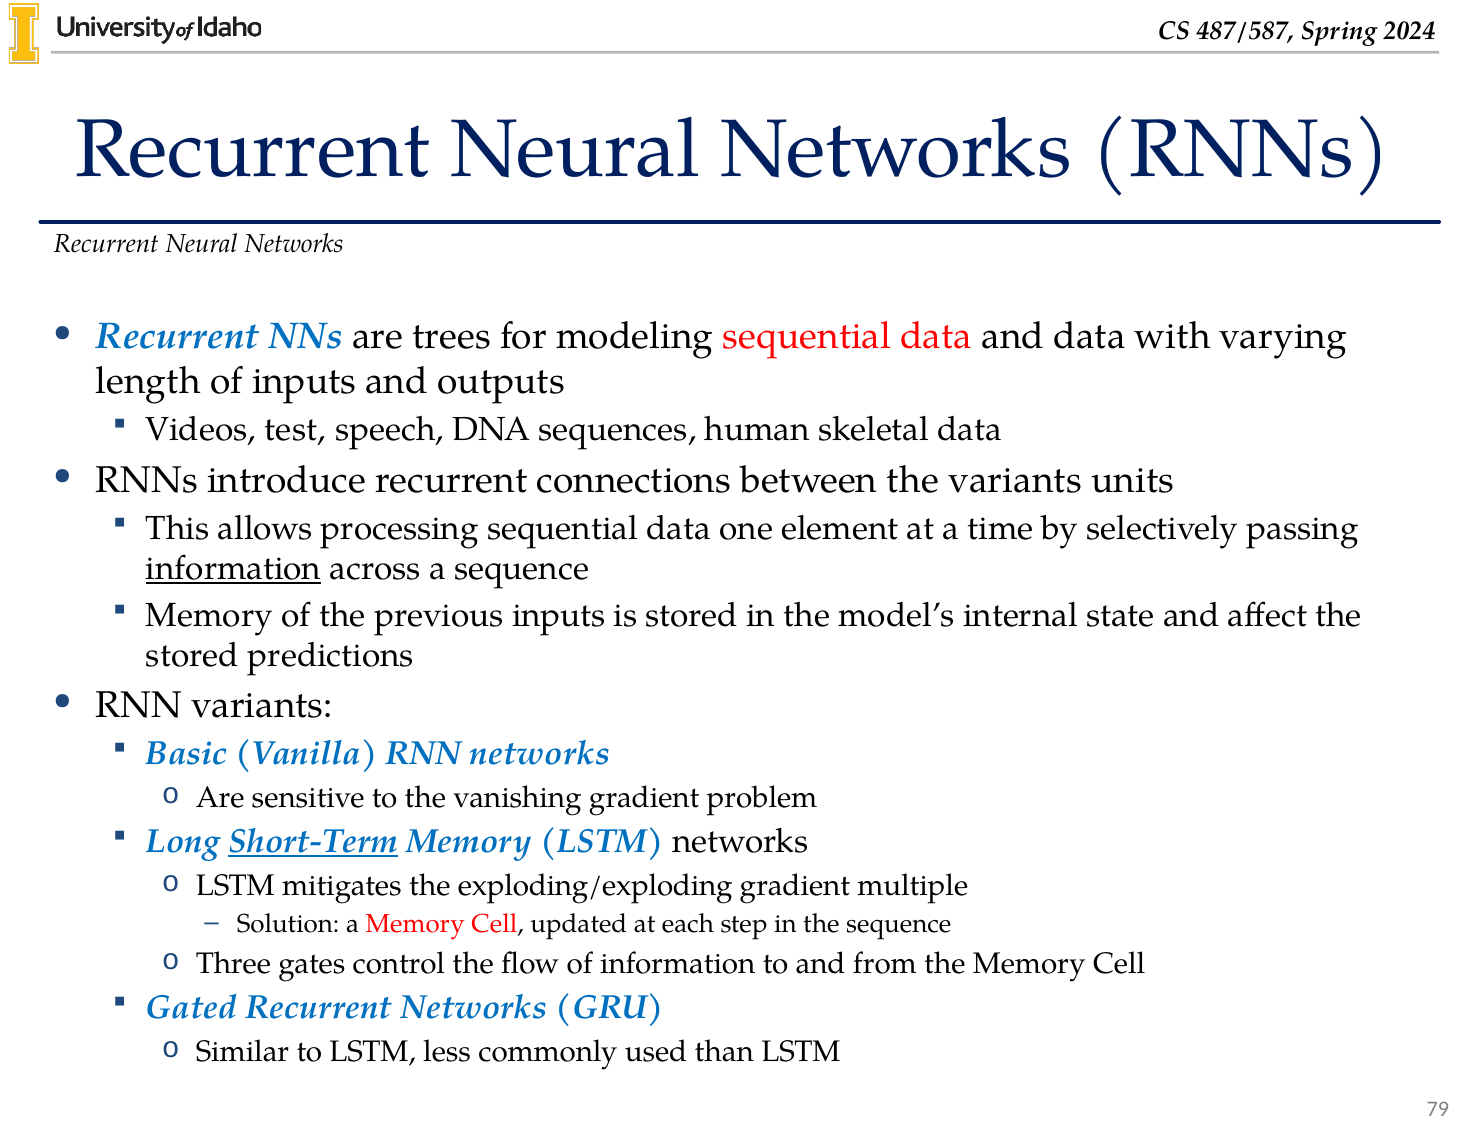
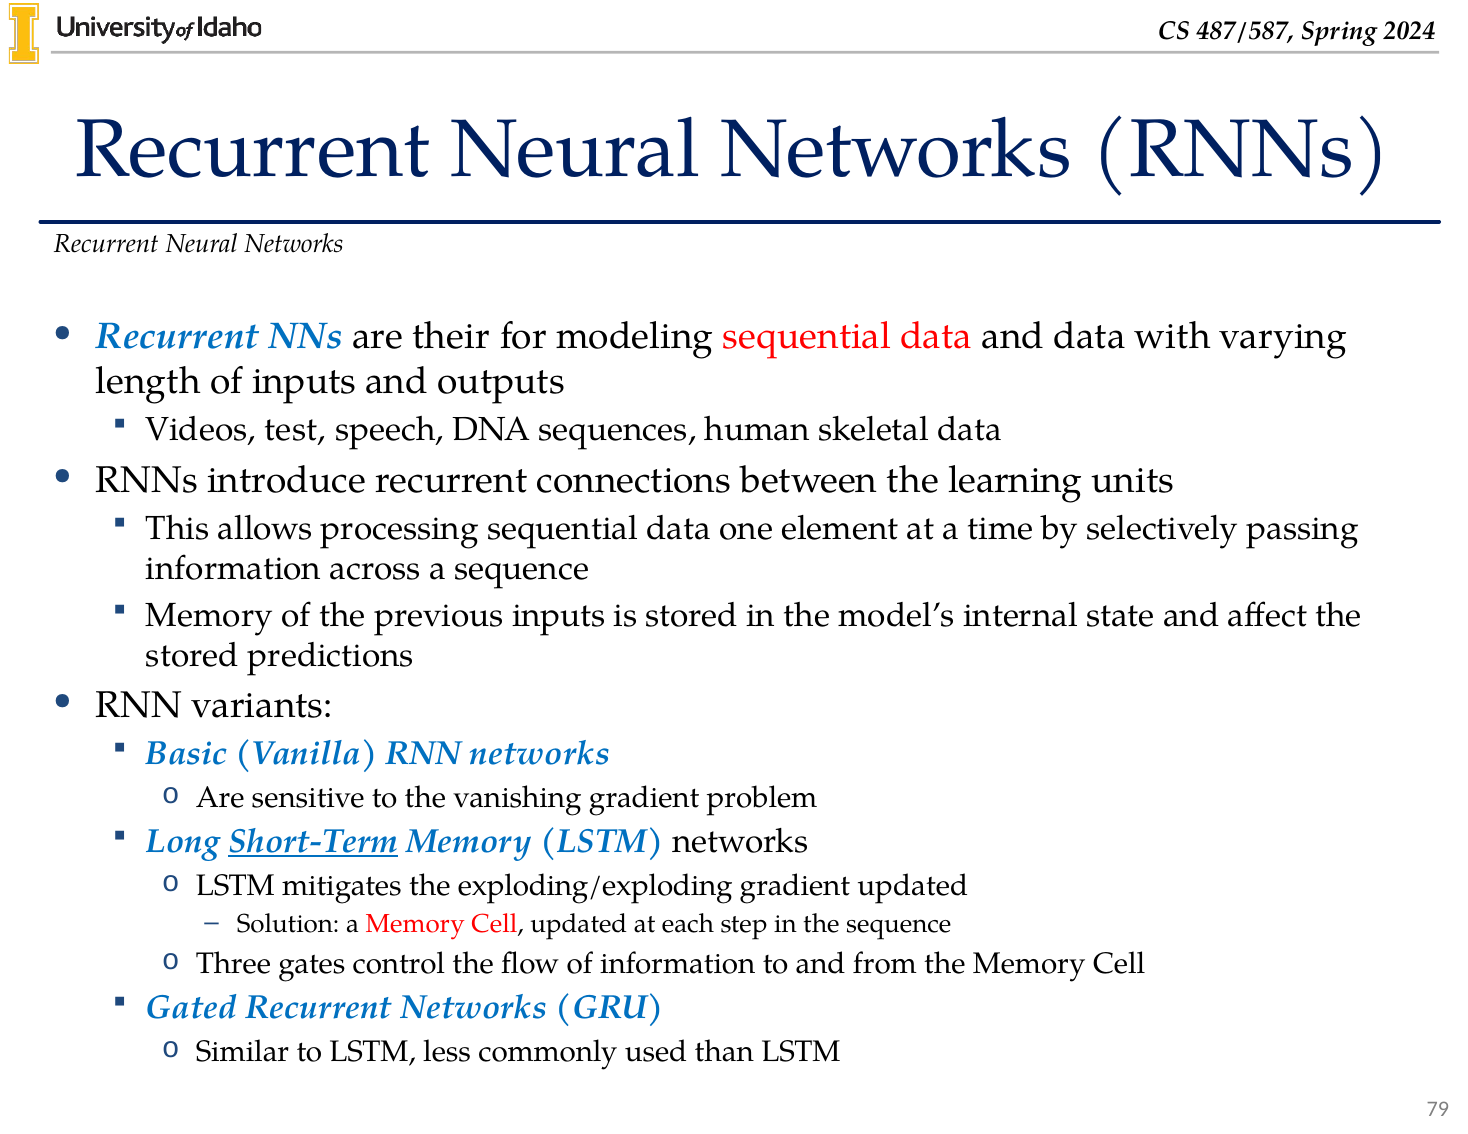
trees: trees -> their
the variants: variants -> learning
information at (234, 569) underline: present -> none
gradient multiple: multiple -> updated
